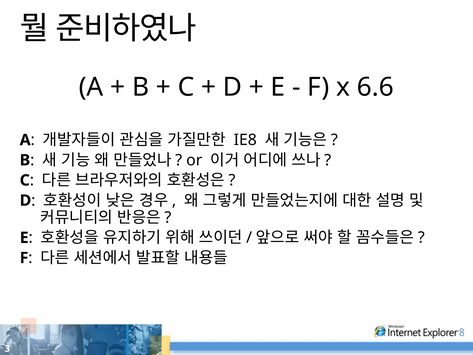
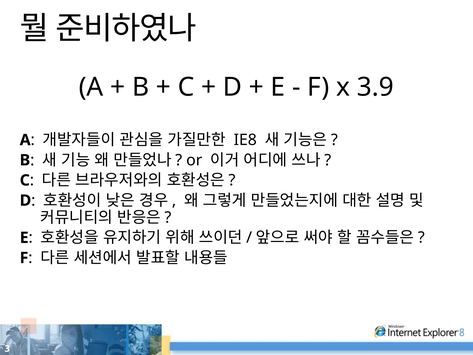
6.6: 6.6 -> 3.9
